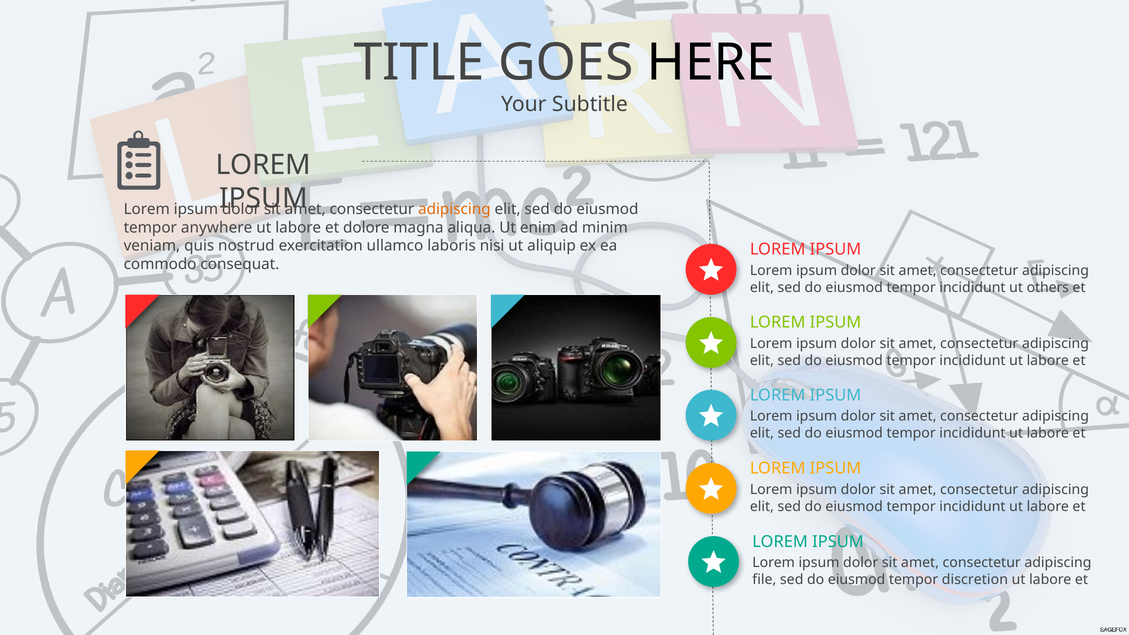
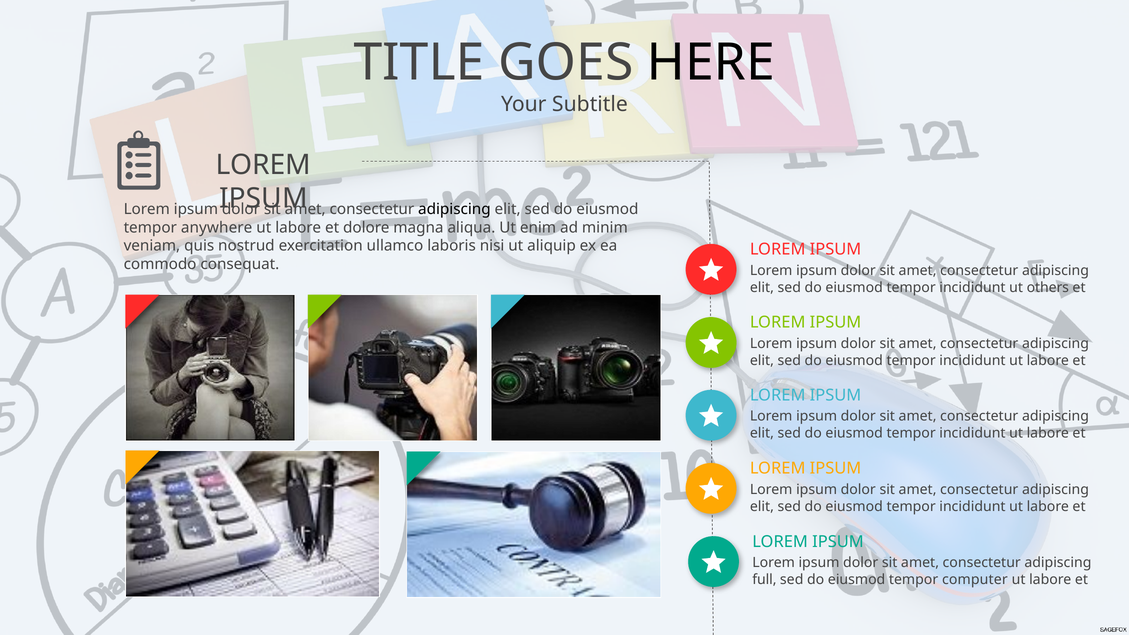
adipiscing at (454, 209) colour: orange -> black
file: file -> full
discretion: discretion -> computer
